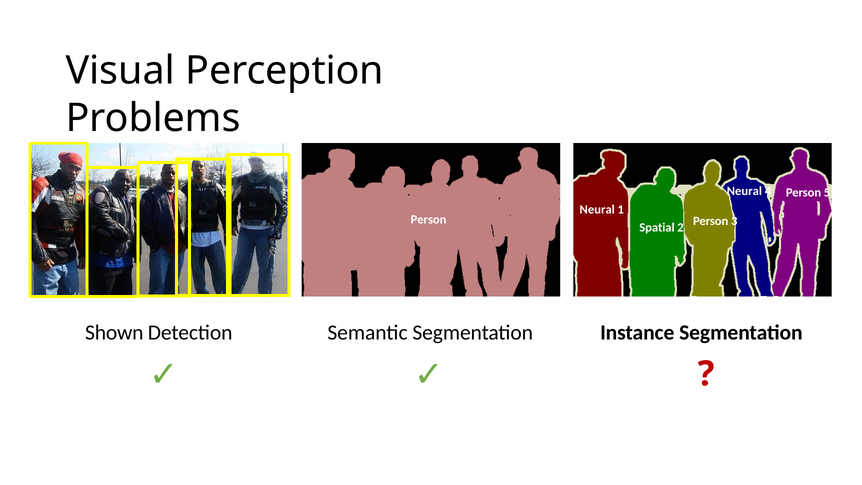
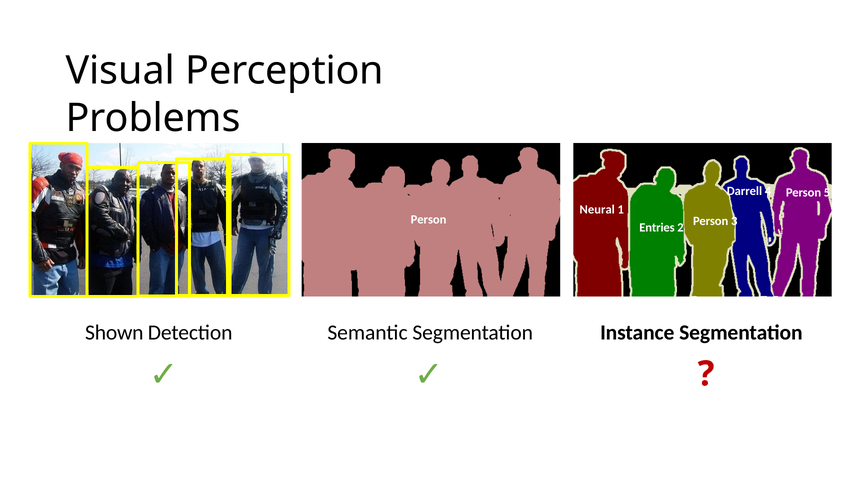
Neural at (744, 191): Neural -> Darrell
Spatial: Spatial -> Entries
